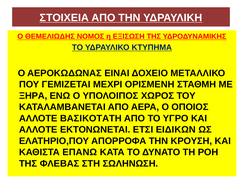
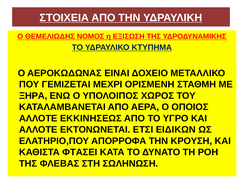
ΒΑΣΙΚΟΤΑΤΗ: ΒΑΣΙΚΟΤΑΤΗ -> ΕΚΚΙΝΗΣΕΩΣ
ΕΠΑΝΩ: ΕΠΑΝΩ -> ΦΤΑΣΕΙ
